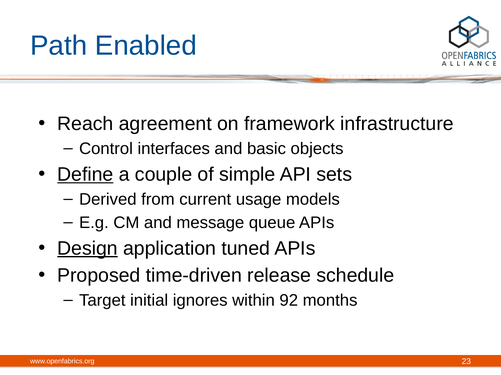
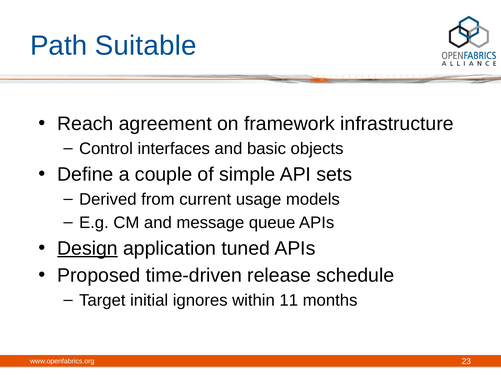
Enabled: Enabled -> Suitable
Define underline: present -> none
92: 92 -> 11
